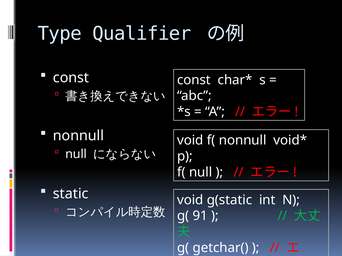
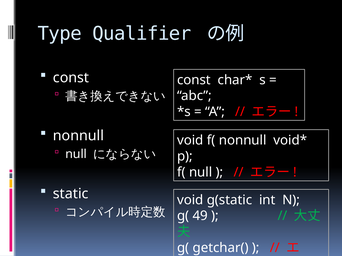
91: 91 -> 49
